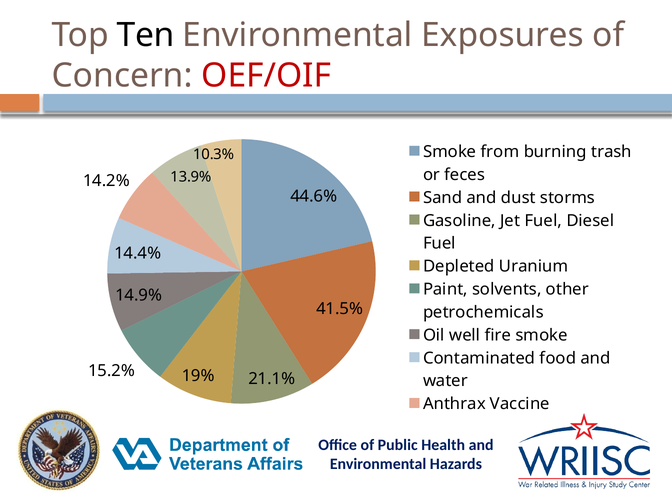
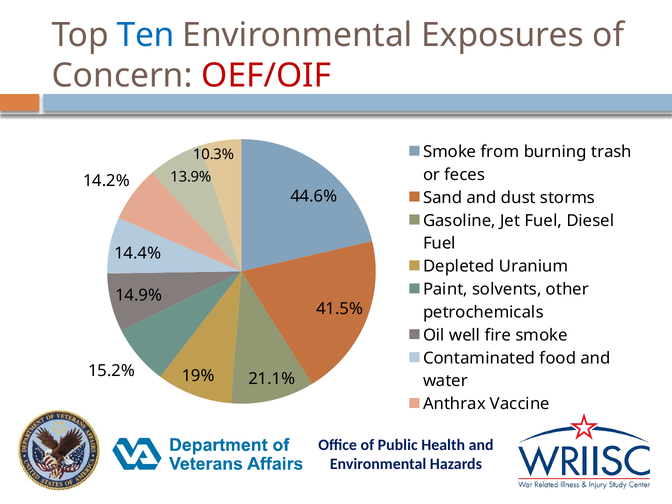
Ten colour: black -> blue
